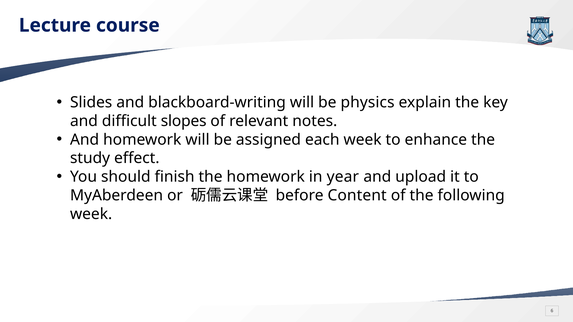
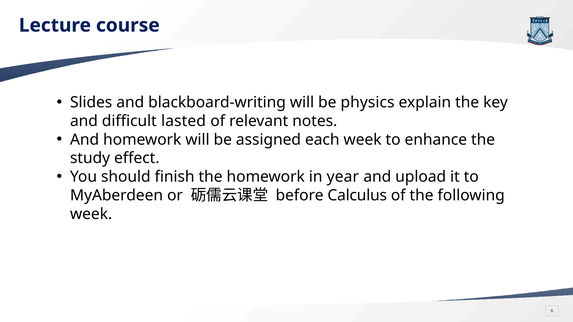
slopes: slopes -> lasted
Content: Content -> Calculus
